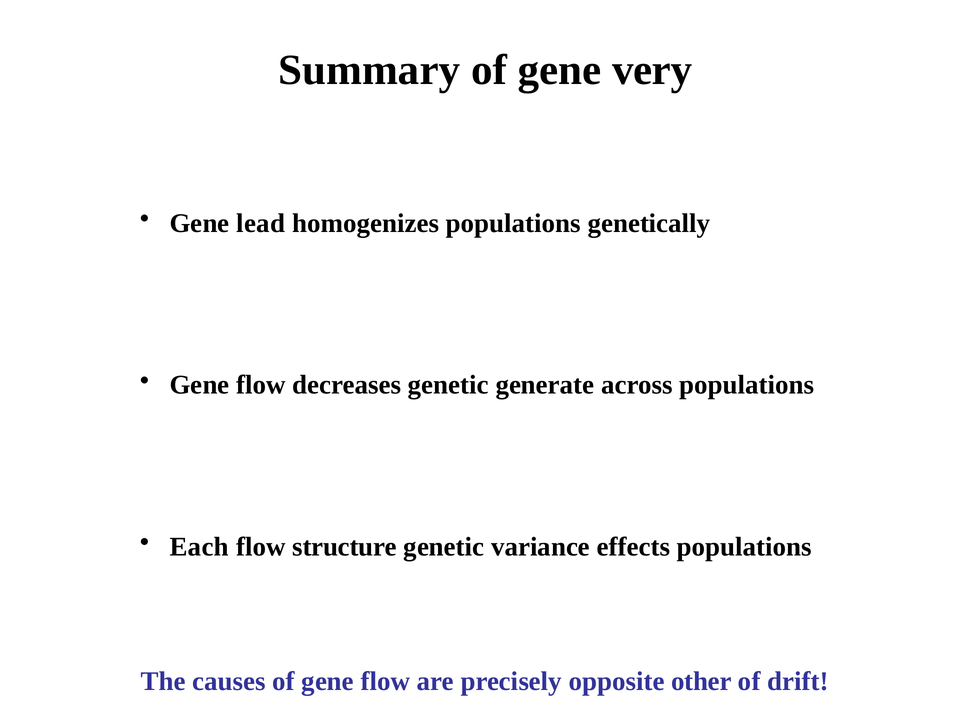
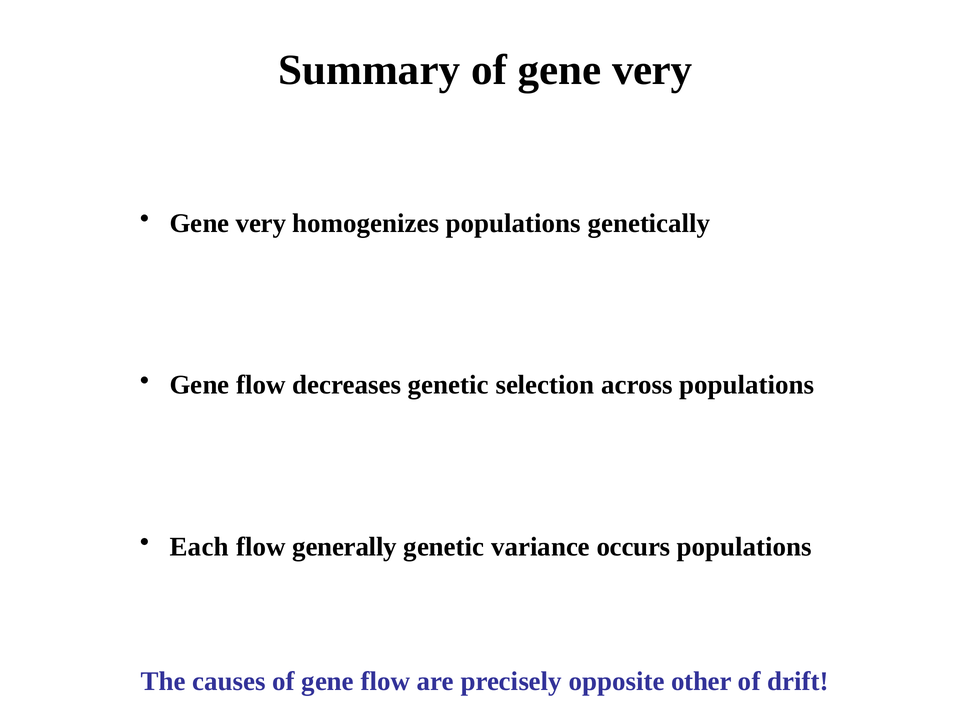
lead at (261, 224): lead -> very
generate: generate -> selection
structure: structure -> generally
effects: effects -> occurs
